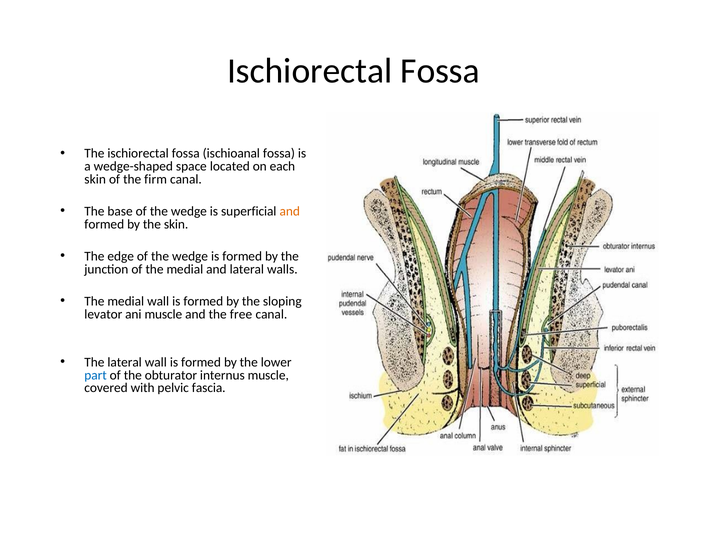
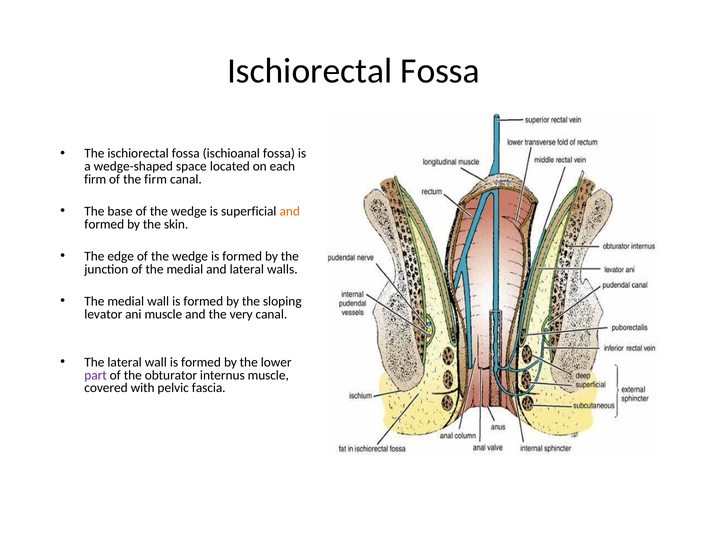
skin at (95, 179): skin -> firm
free: free -> very
part colour: blue -> purple
